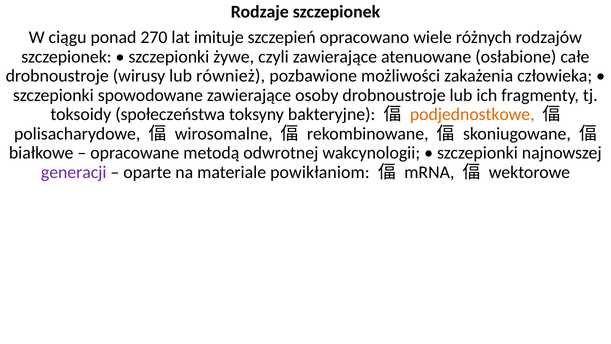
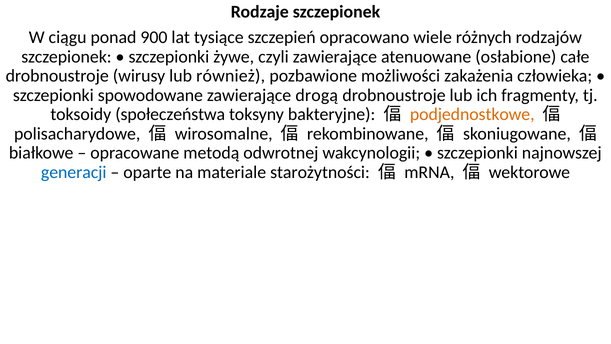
270: 270 -> 900
imituje: imituje -> tysiące
osoby: osoby -> drogą
generacji colour: purple -> blue
powikłaniom: powikłaniom -> starożytności
